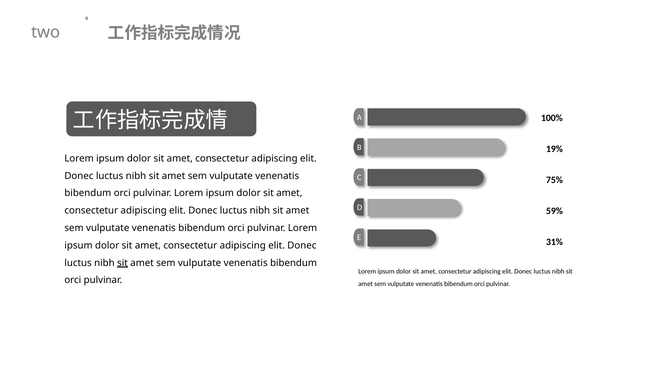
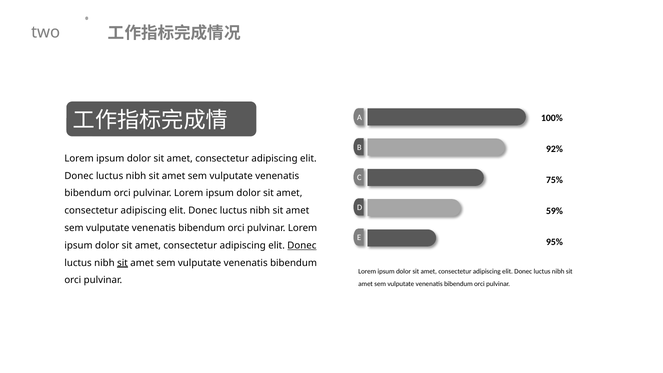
19%: 19% -> 92%
31%: 31% -> 95%
Donec at (302, 245) underline: none -> present
